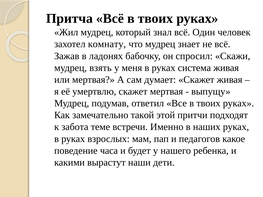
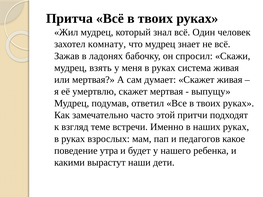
такой: такой -> часто
забота: забота -> взгляд
часа: часа -> утра
